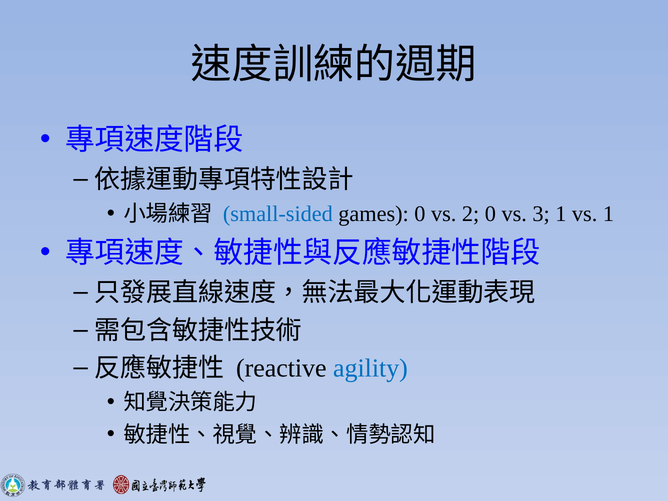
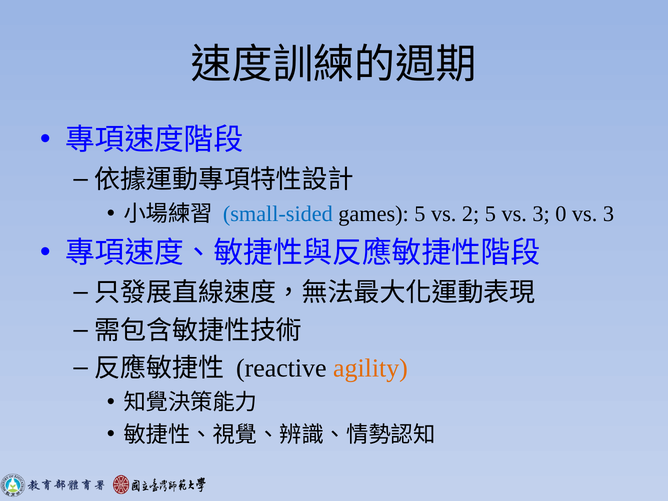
games 0: 0 -> 5
2 0: 0 -> 5
3 1: 1 -> 0
1 at (608, 214): 1 -> 3
agility colour: blue -> orange
